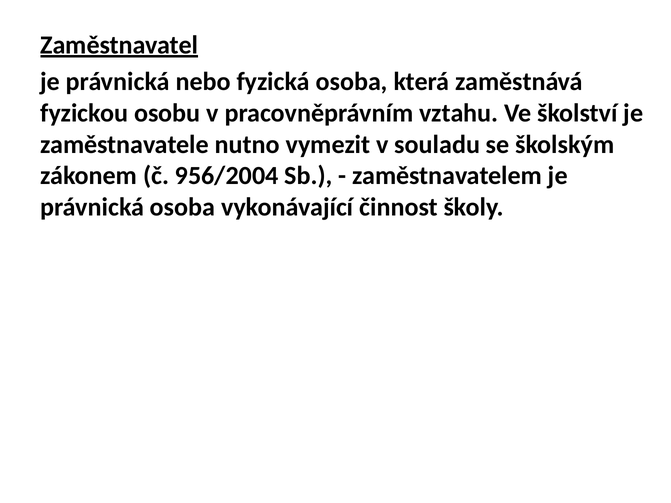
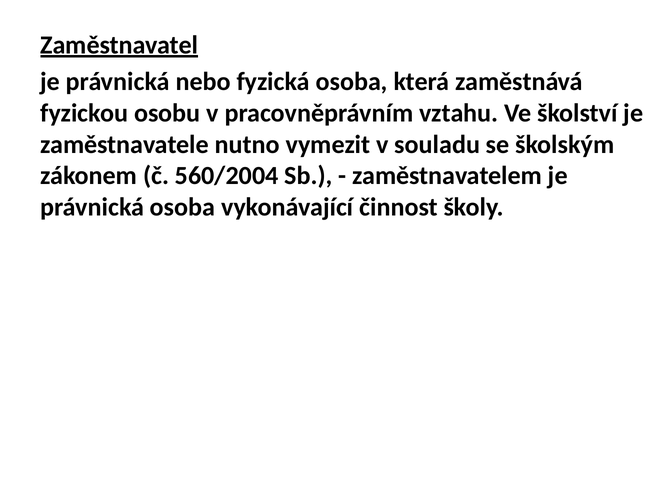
956/2004: 956/2004 -> 560/2004
